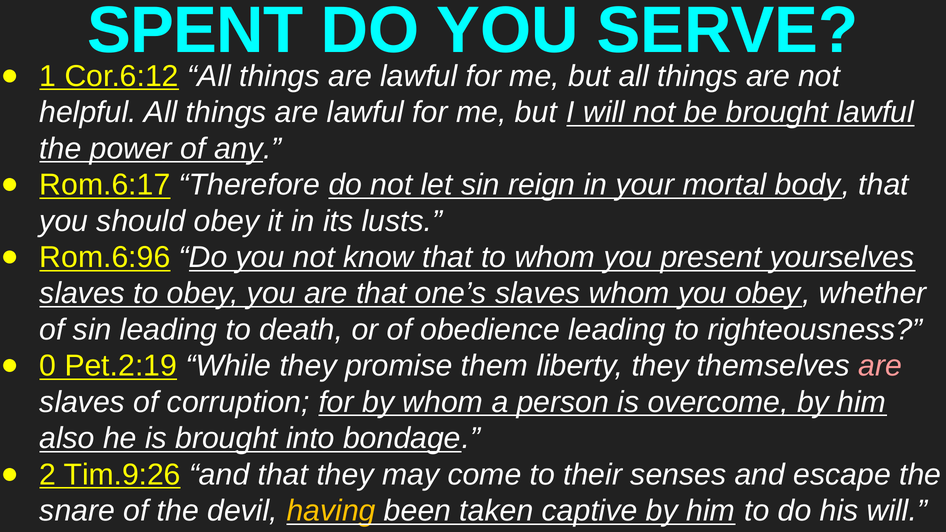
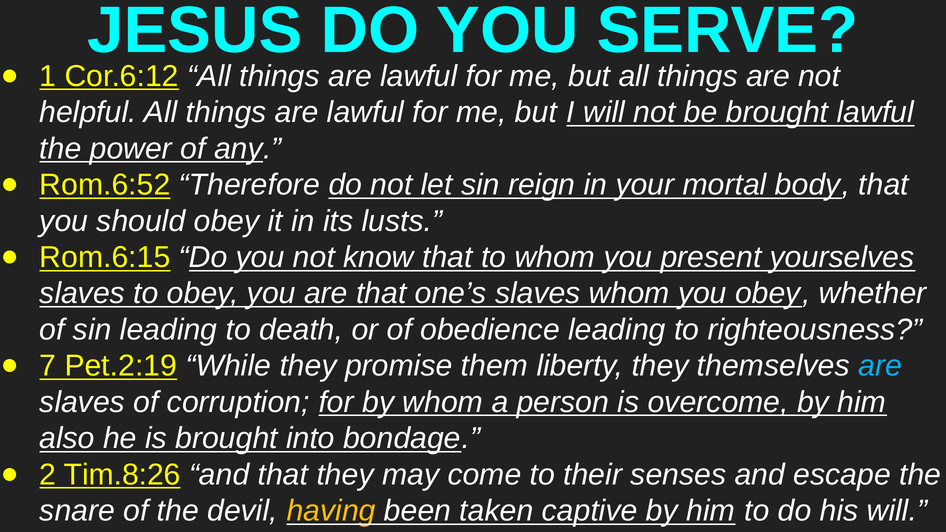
SPENT: SPENT -> JESUS
Rom.6:17: Rom.6:17 -> Rom.6:52
Rom.6:96: Rom.6:96 -> Rom.6:15
0: 0 -> 7
are at (880, 366) colour: pink -> light blue
Tim.9:26: Tim.9:26 -> Tim.8:26
